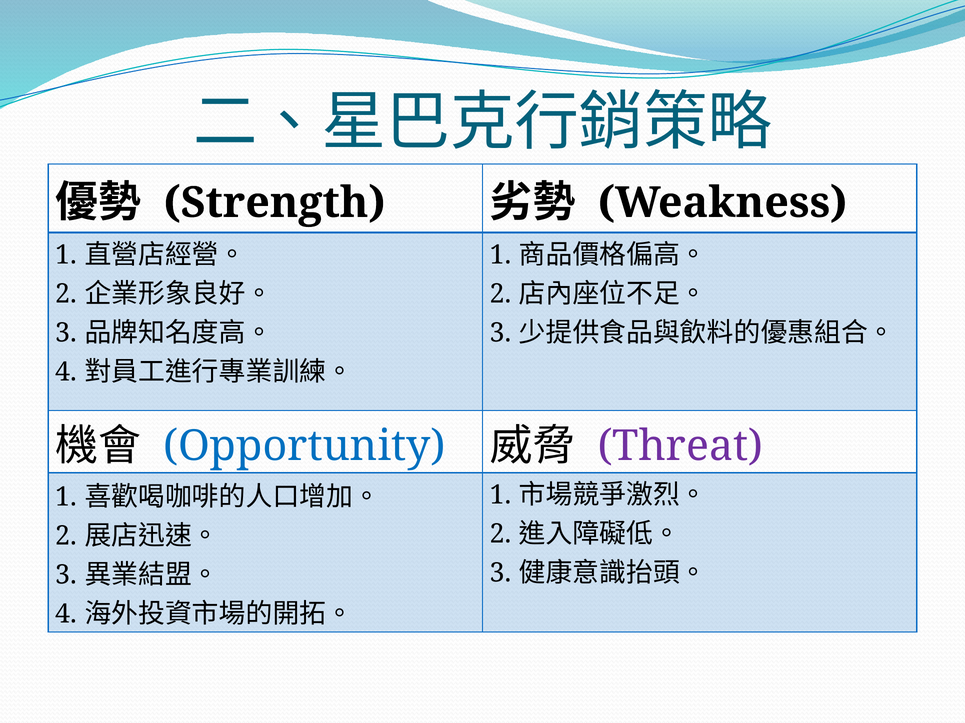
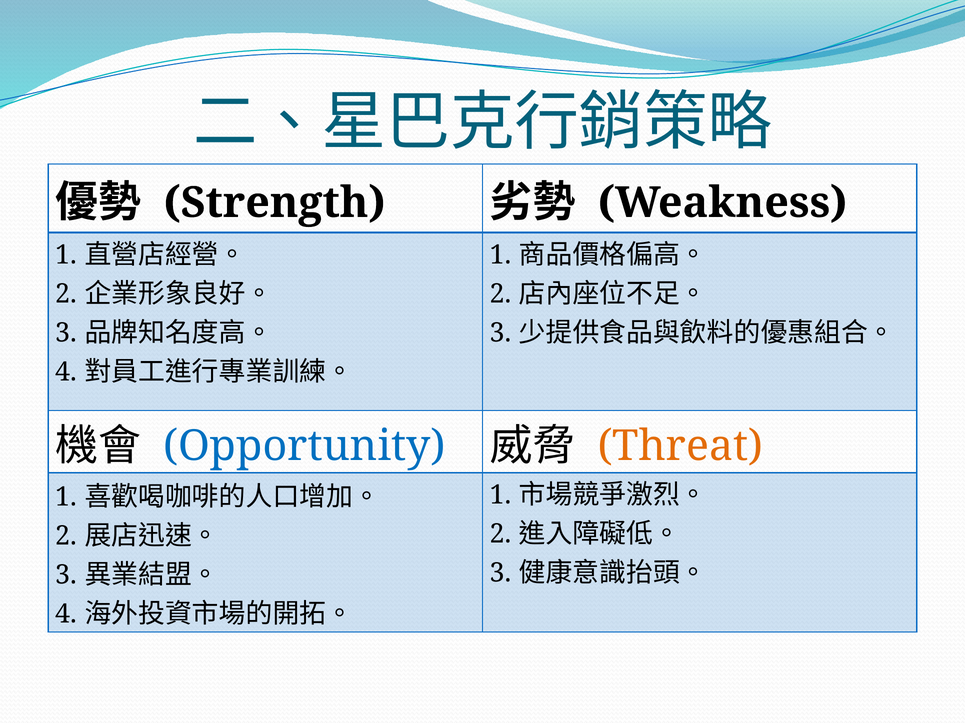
Threat colour: purple -> orange
